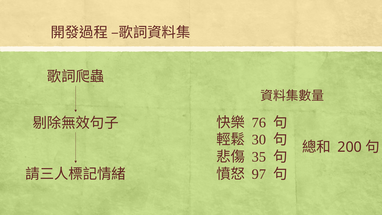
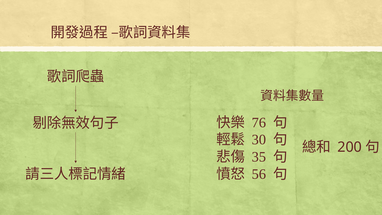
97: 97 -> 56
